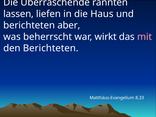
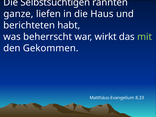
Überraschende: Überraschende -> Selbstsüchtigen
lassen: lassen -> ganze
aber: aber -> habt
mit colour: pink -> light green
den Berichteten: Berichteten -> Gekommen
